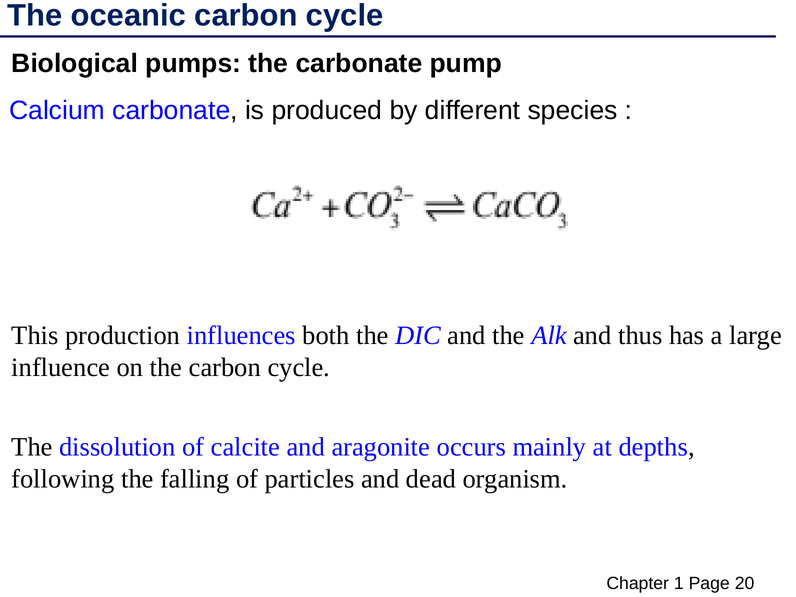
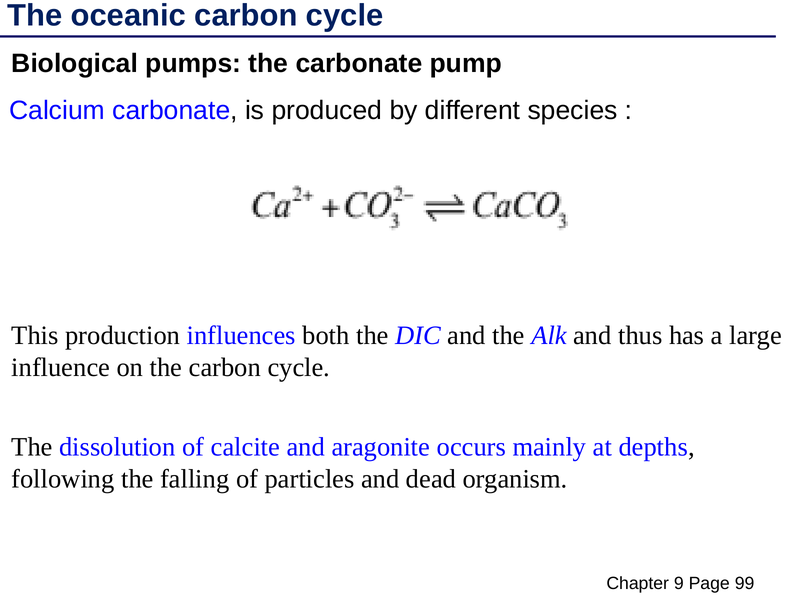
1: 1 -> 9
20: 20 -> 99
